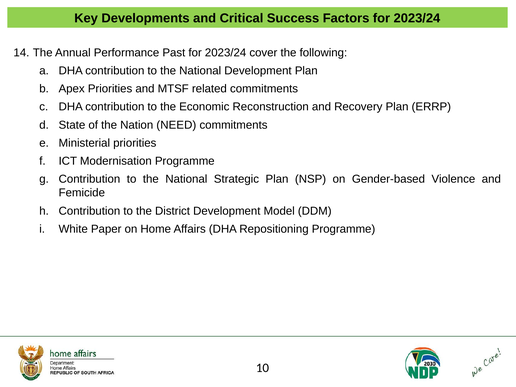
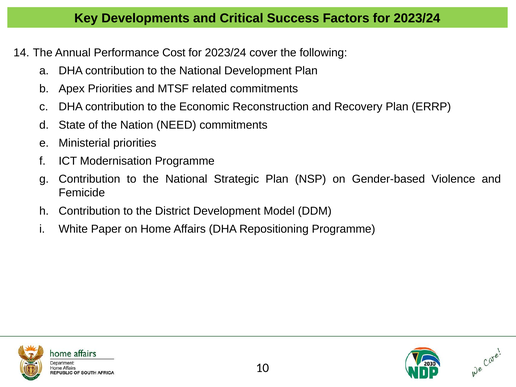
Past: Past -> Cost
